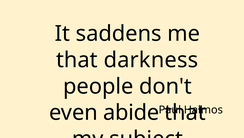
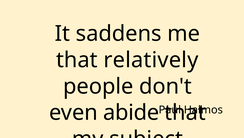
darkness: darkness -> relatively
